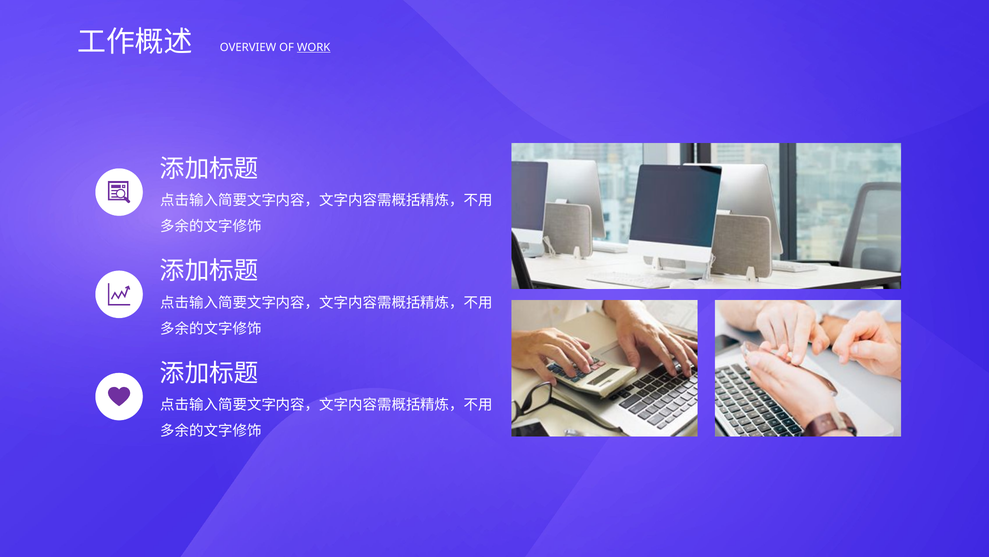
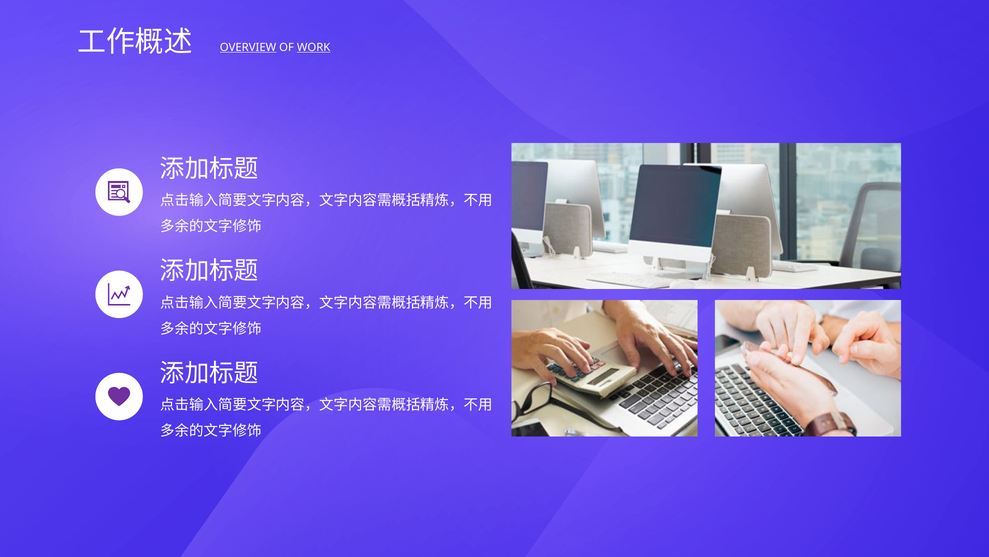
OVERVIEW underline: none -> present
